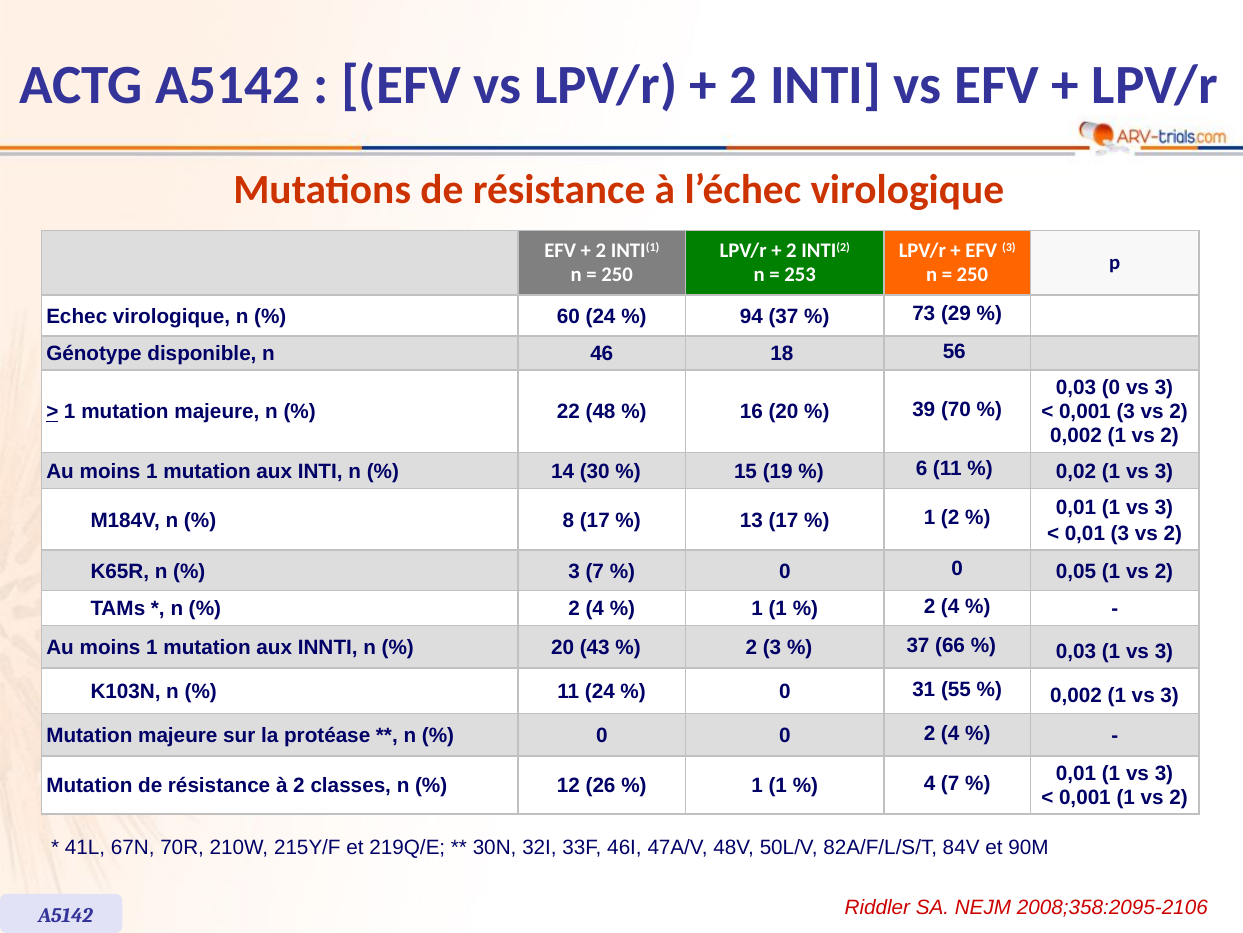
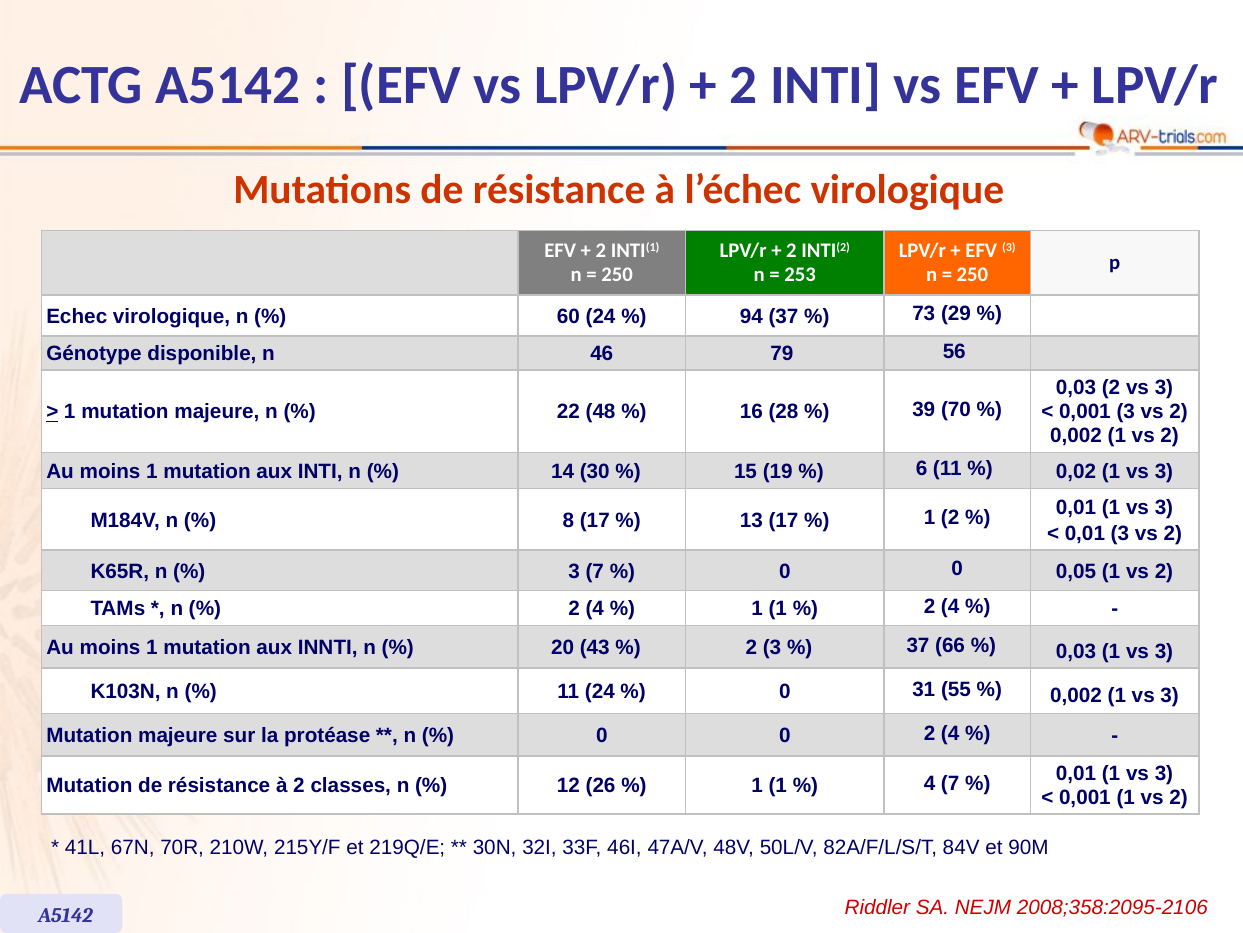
18: 18 -> 79
0,03 0: 0 -> 2
16 20: 20 -> 28
